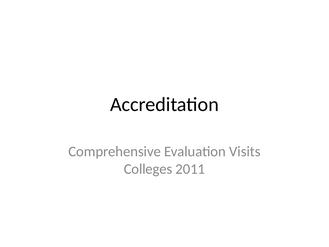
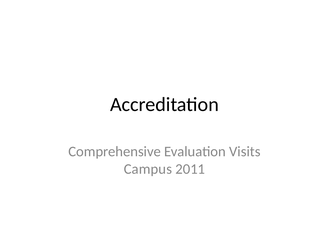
Colleges: Colleges -> Campus
